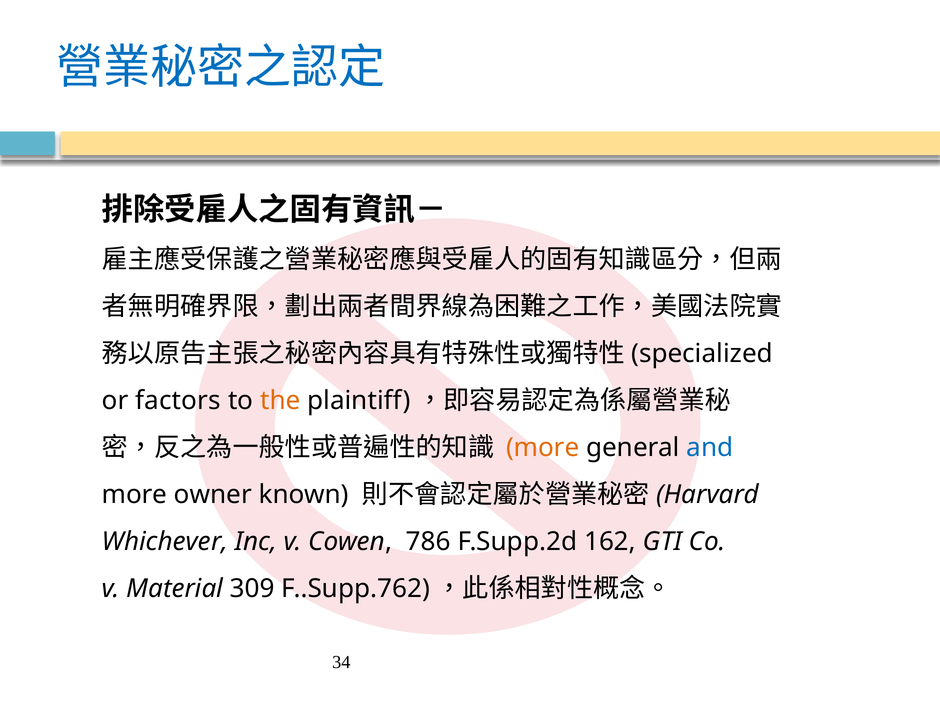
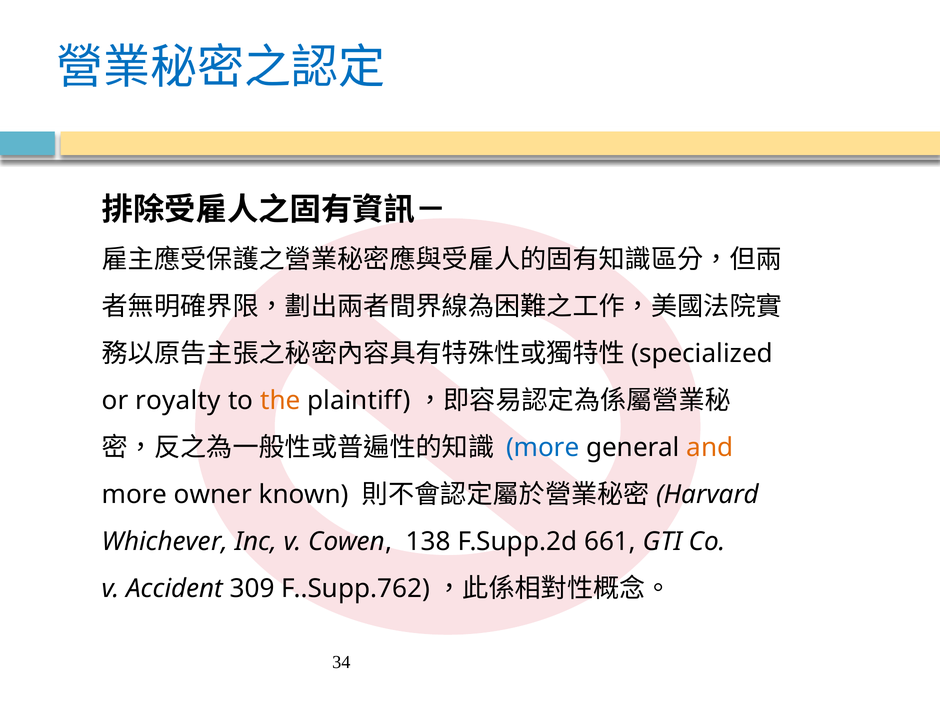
factors: factors -> royalty
more at (543, 448) colour: orange -> blue
and colour: blue -> orange
786: 786 -> 138
162: 162 -> 661
Material: Material -> Accident
